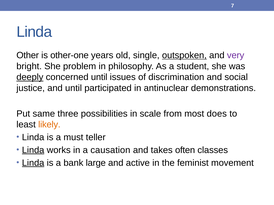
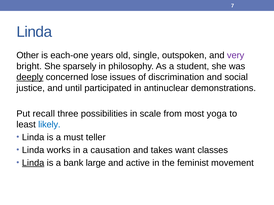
other-one: other-one -> each-one
outspoken underline: present -> none
problem: problem -> sparsely
concerned until: until -> lose
same: same -> recall
does: does -> yoga
likely colour: orange -> blue
Linda at (33, 150) underline: present -> none
often: often -> want
